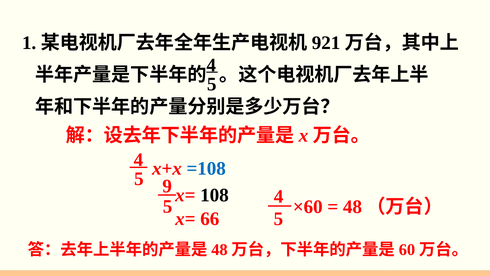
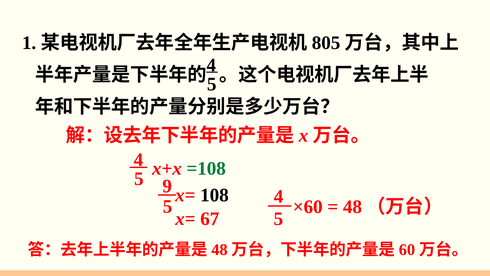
921: 921 -> 805
=108 colour: blue -> green
66: 66 -> 67
